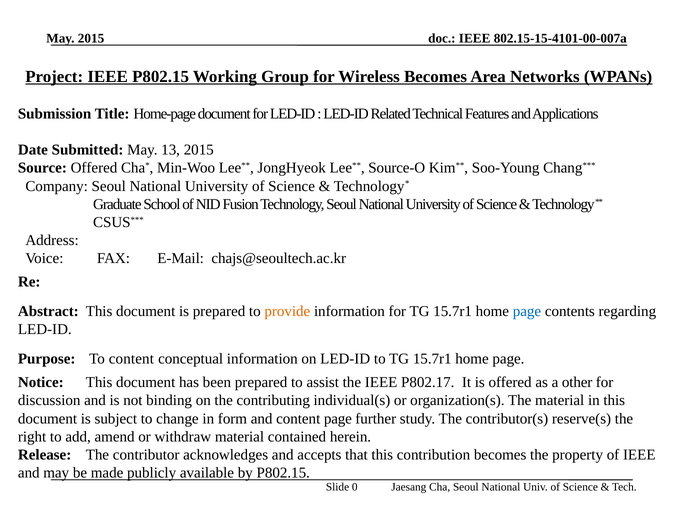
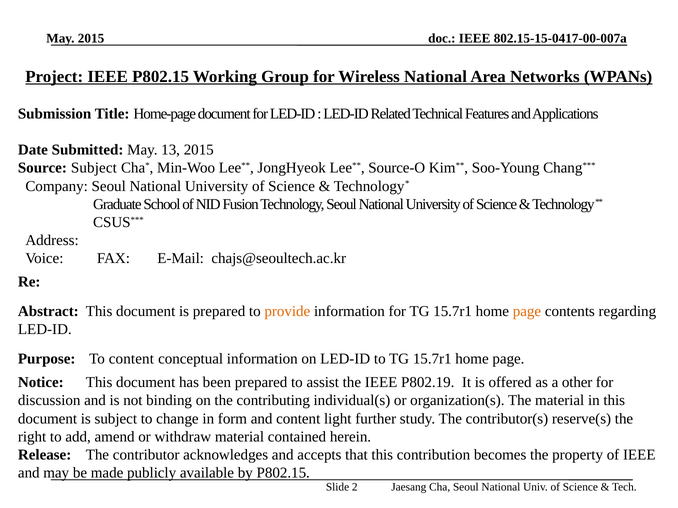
802.15-15-4101-00-007a: 802.15-15-4101-00-007a -> 802.15-15-0417-00-007a
Wireless Becomes: Becomes -> National
Source Offered: Offered -> Subject
page at (527, 312) colour: blue -> orange
P802.17: P802.17 -> P802.19
content page: page -> light
0: 0 -> 2
